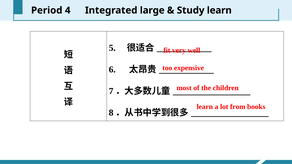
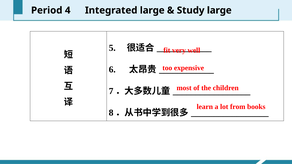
Study learn: learn -> large
